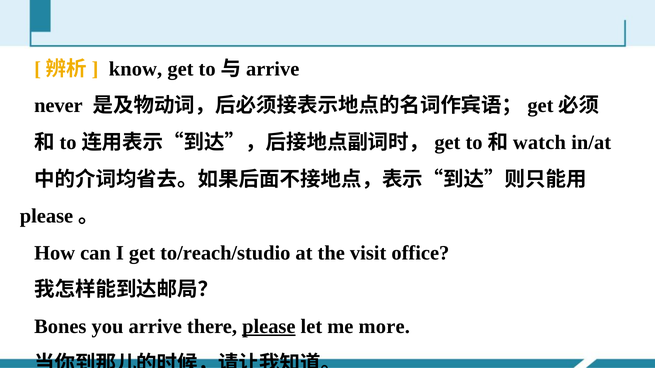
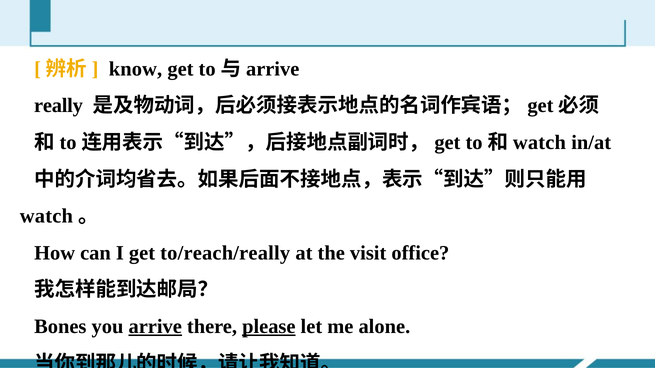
never: never -> really
please at (47, 216): please -> watch
to/reach/studio: to/reach/studio -> to/reach/really
arrive at (155, 327) underline: none -> present
more: more -> alone
